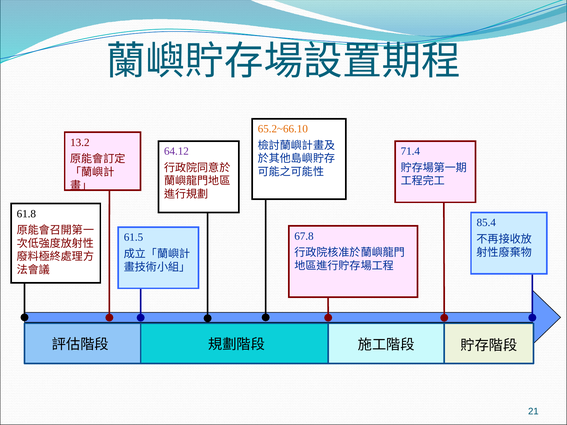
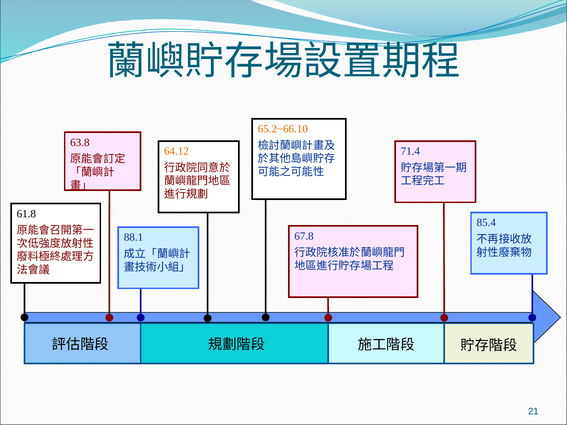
13.2: 13.2 -> 63.8
64.12 colour: purple -> orange
61.5: 61.5 -> 88.1
